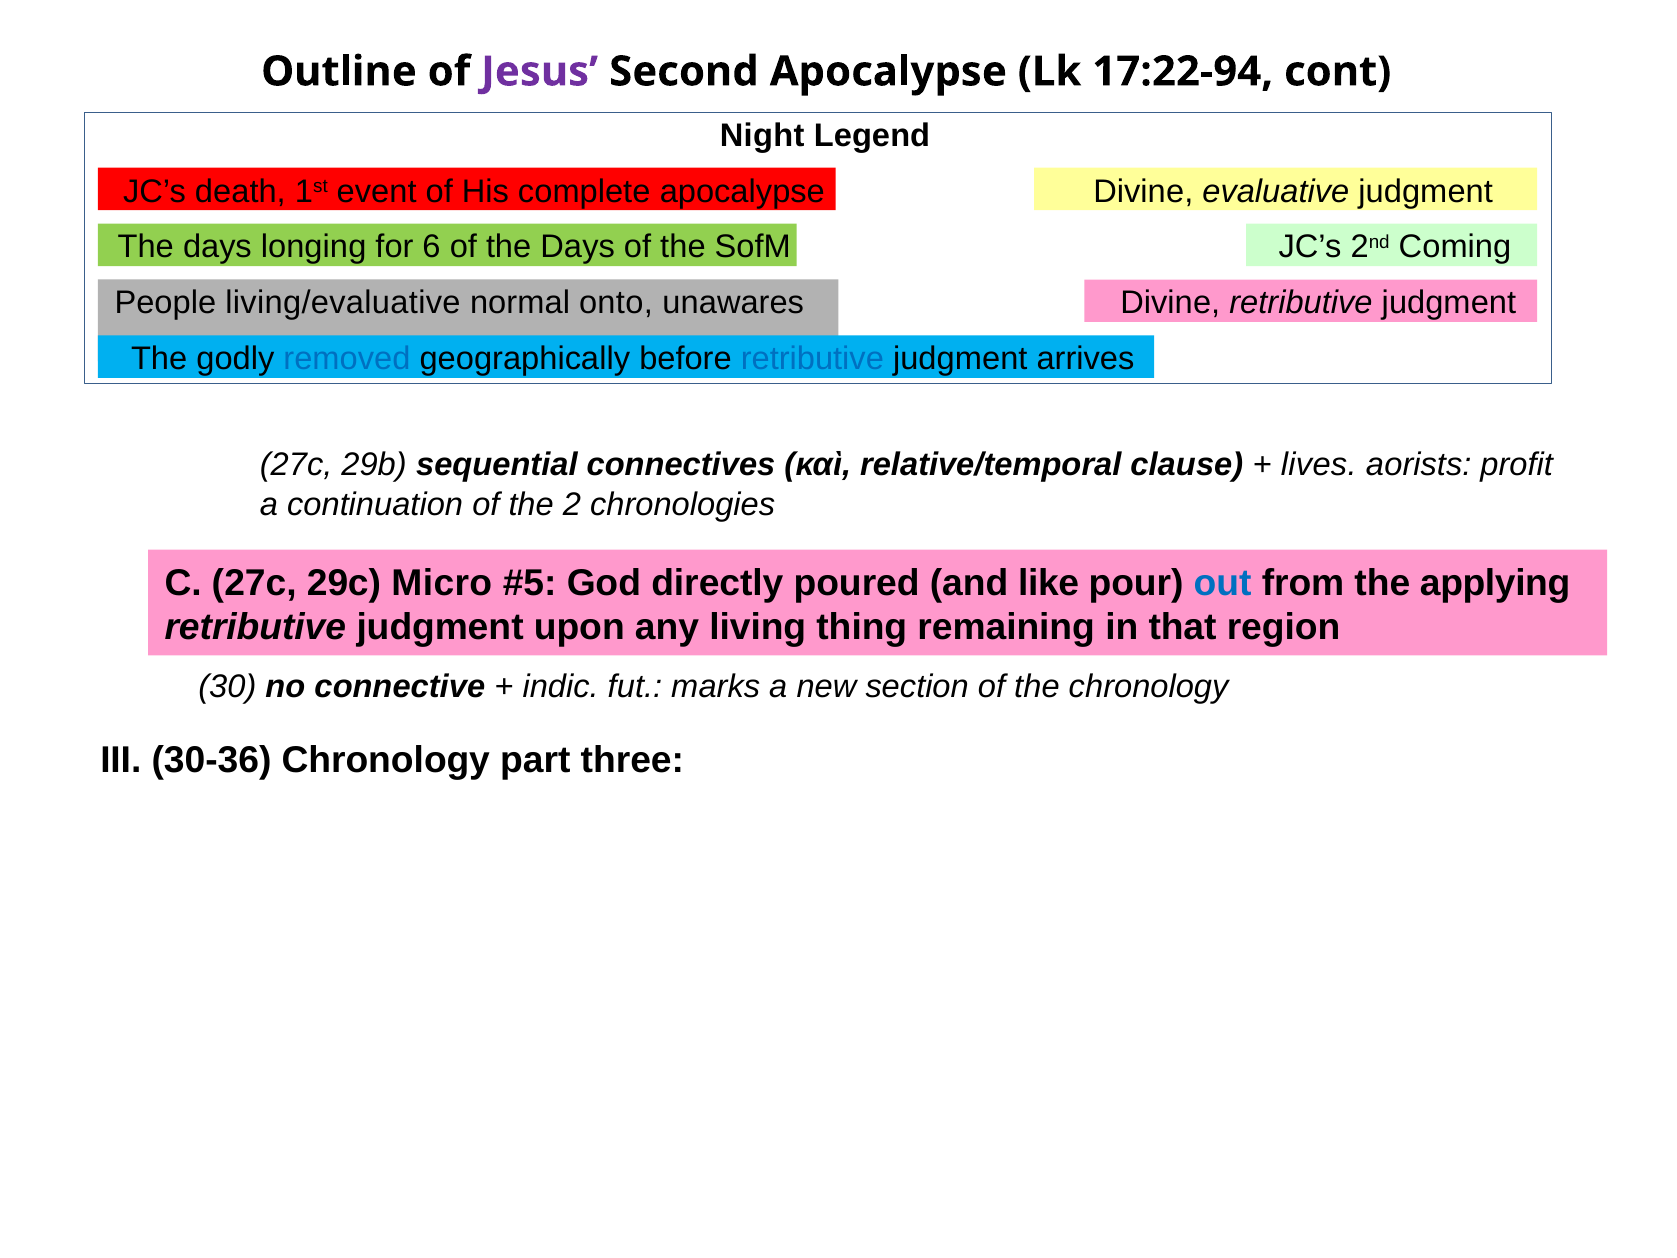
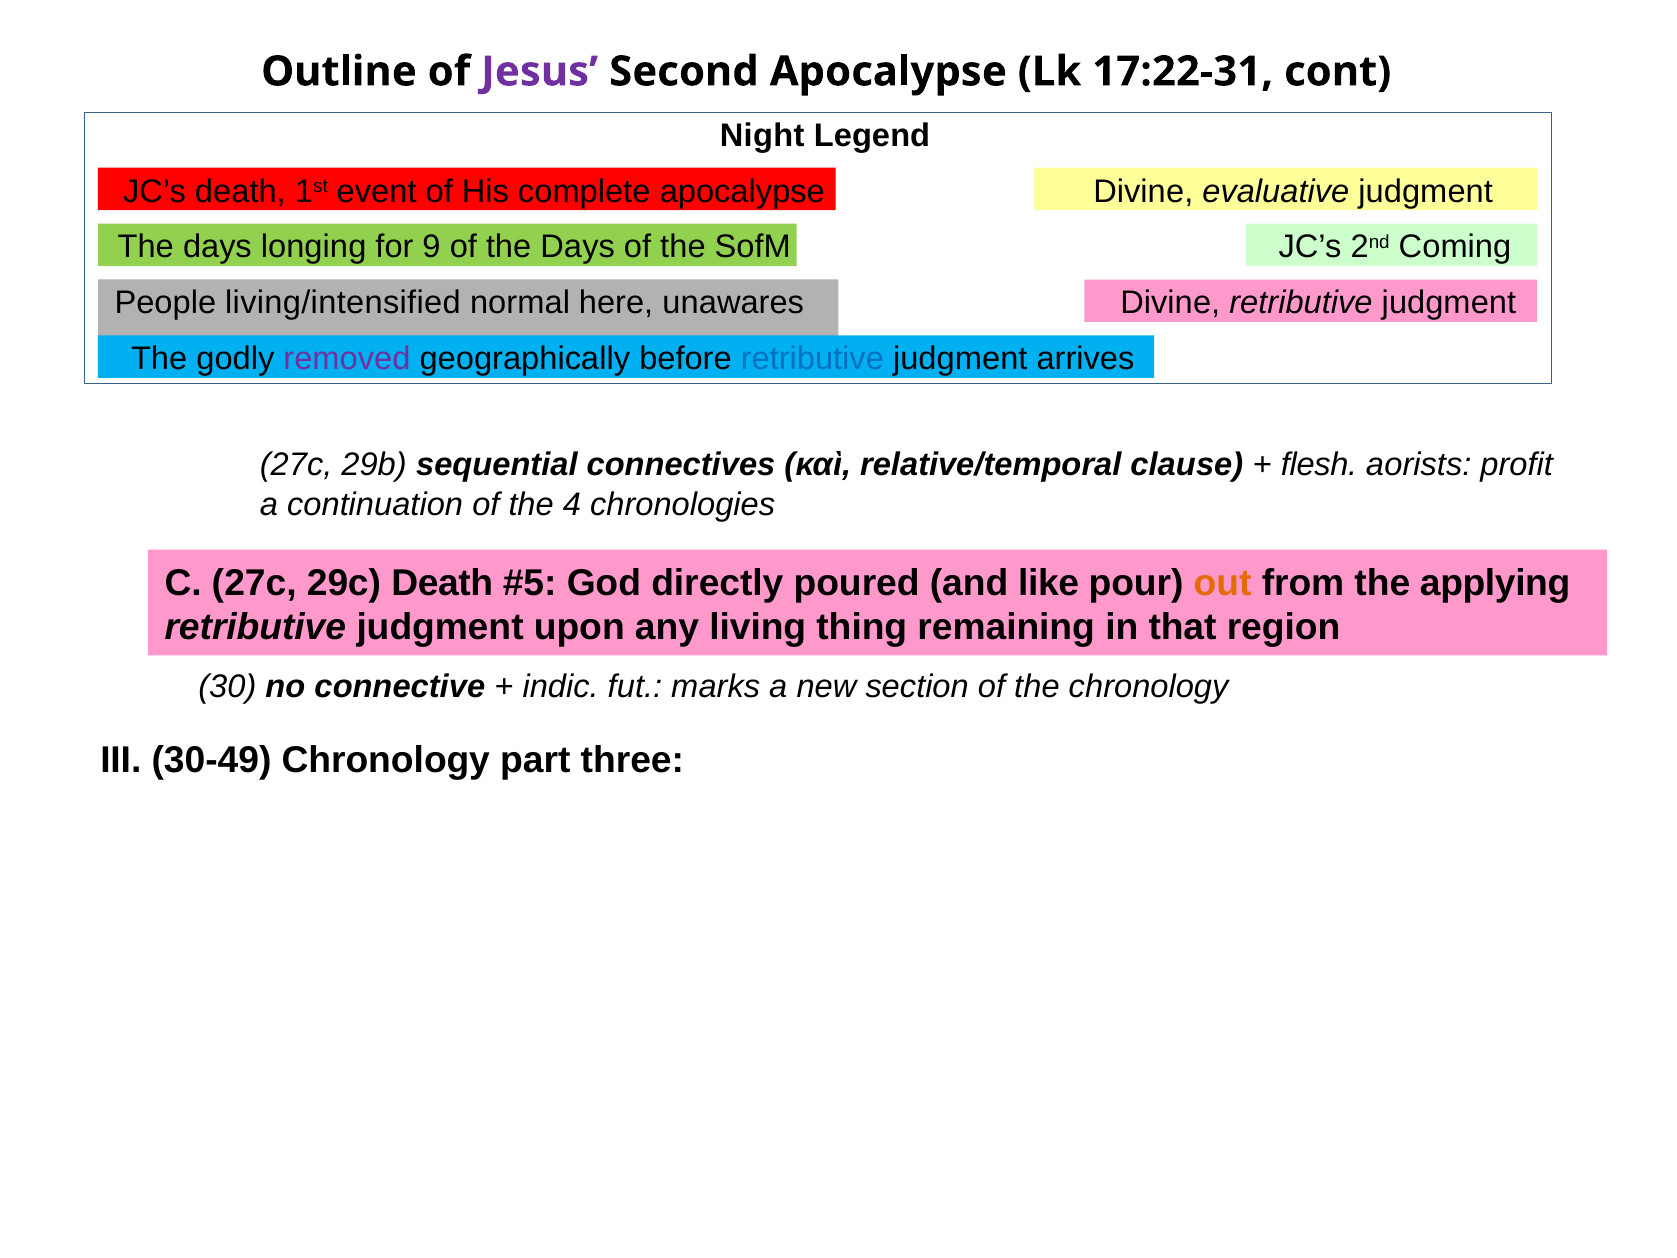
17:22-94: 17:22-94 -> 17:22-31
6: 6 -> 9
living/evaluative: living/evaluative -> living/intensified
onto: onto -> here
removed colour: blue -> purple
lives: lives -> flesh
2: 2 -> 4
29c Micro: Micro -> Death
out colour: blue -> orange
30-36: 30-36 -> 30-49
